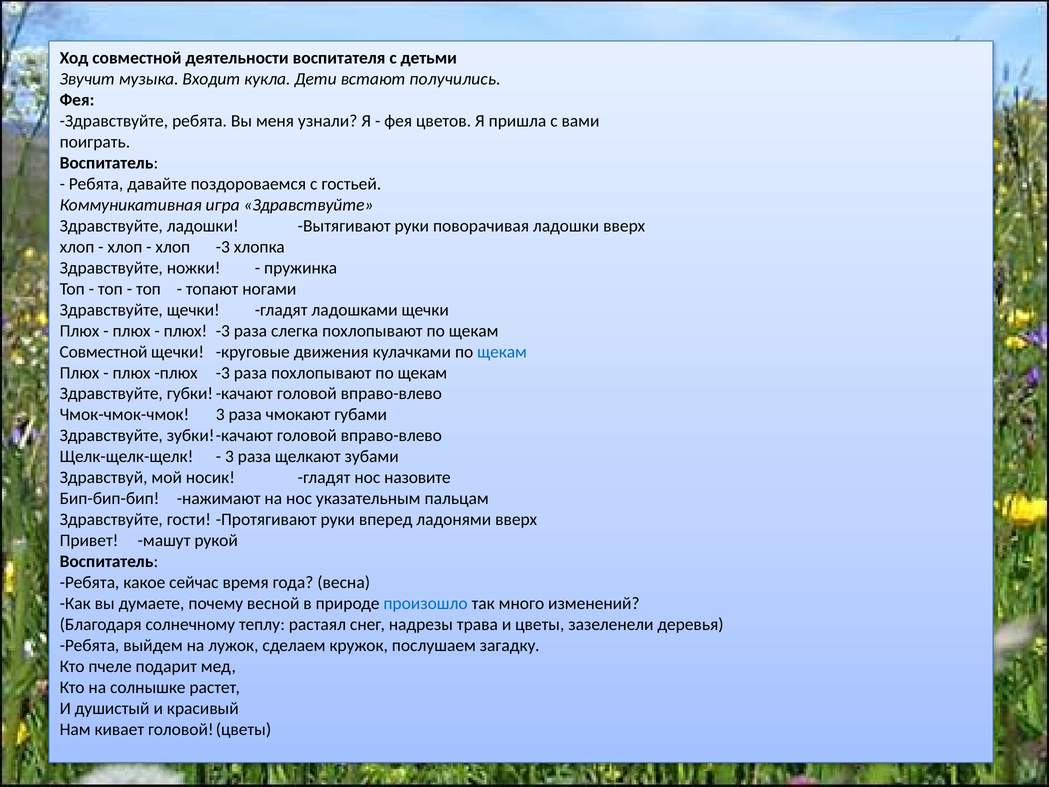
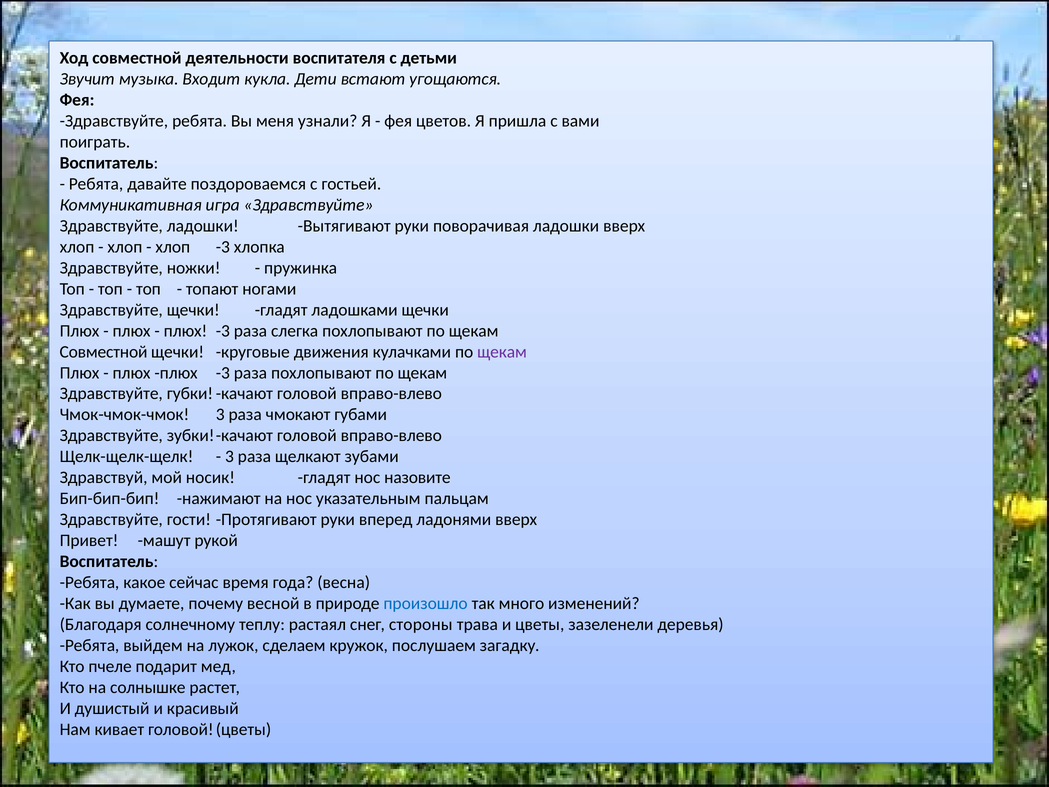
получились: получились -> угощаются
щекам at (502, 352) colour: blue -> purple
надрезы: надрезы -> стороны
